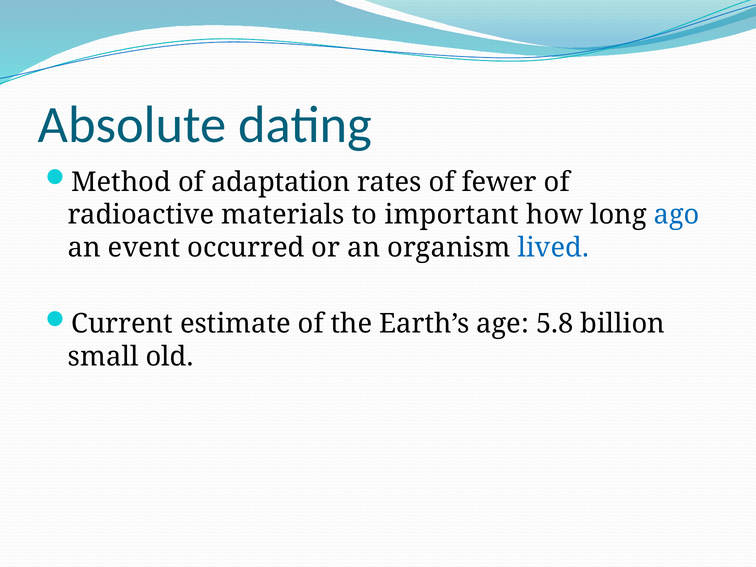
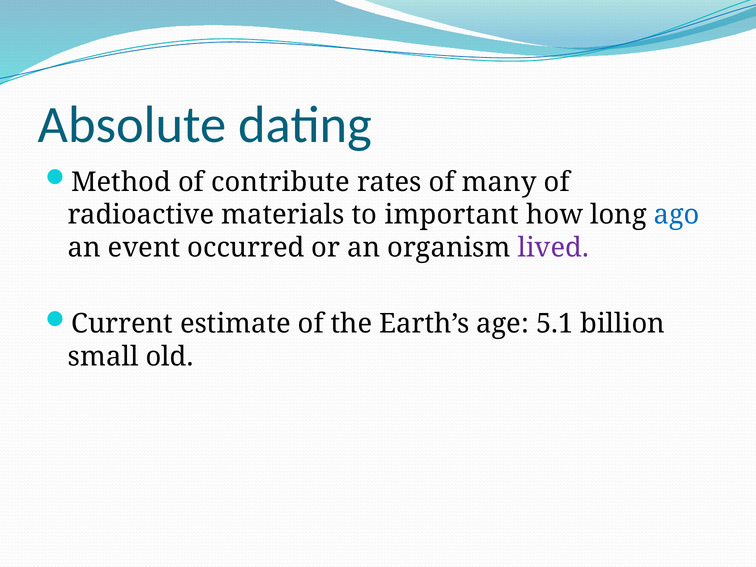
adaptation: adaptation -> contribute
fewer: fewer -> many
lived colour: blue -> purple
5.8: 5.8 -> 5.1
